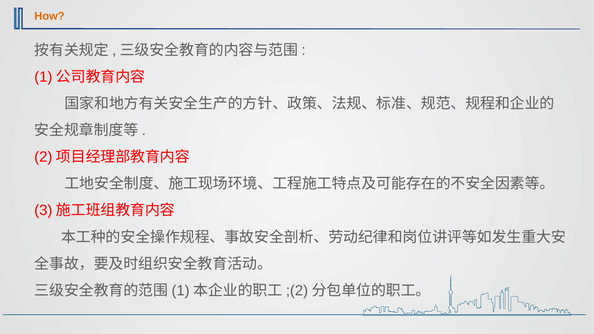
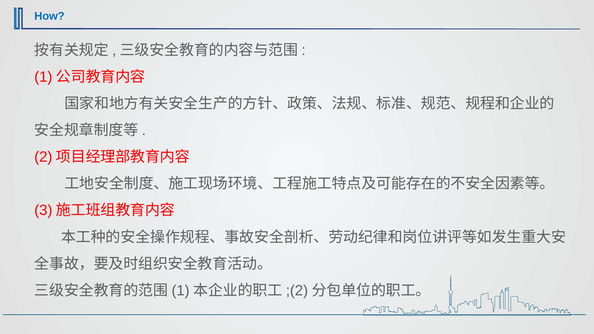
How colour: orange -> blue
